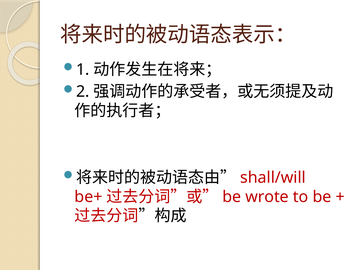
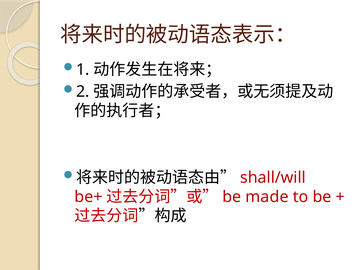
wrote: wrote -> made
